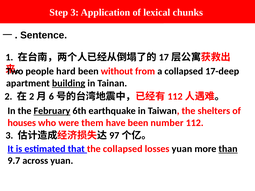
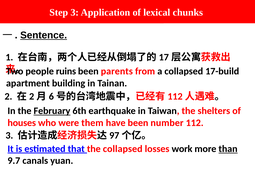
Sentence underline: none -> present
hard: hard -> ruins
without: without -> parents
17-deep: 17-deep -> 17-build
building underline: present -> none
losses yuan: yuan -> work
across: across -> canals
